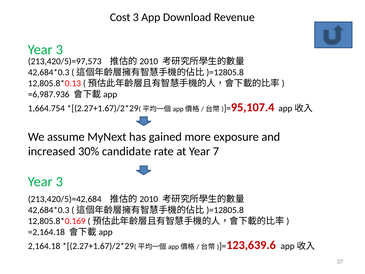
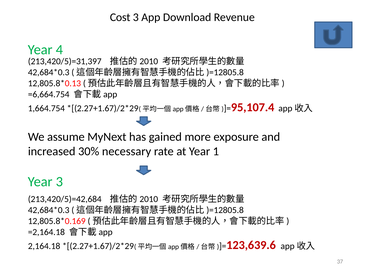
3 at (59, 50): 3 -> 4
213,420/5)=97,573: 213,420/5)=97,573 -> 213,420/5)=31,397
=6,987.936: =6,987.936 -> =6,664.754
candidate: candidate -> necessary
7: 7 -> 1
